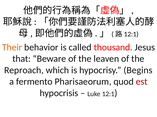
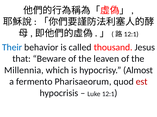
Their colour: orange -> blue
Reproach: Reproach -> Millennia
Begins: Begins -> Almost
